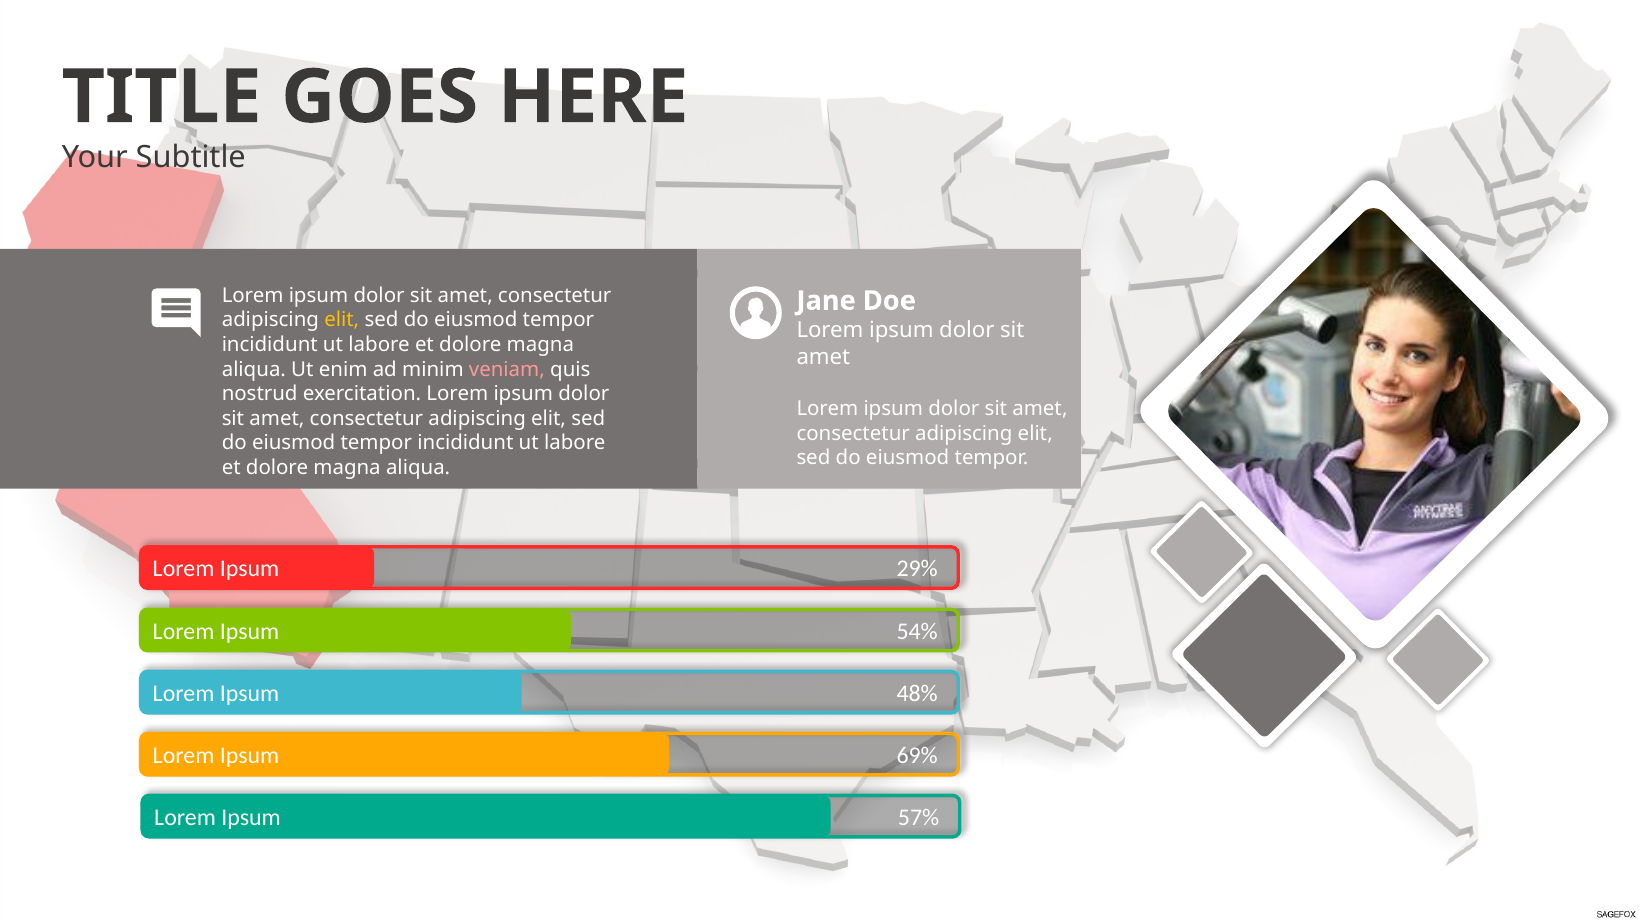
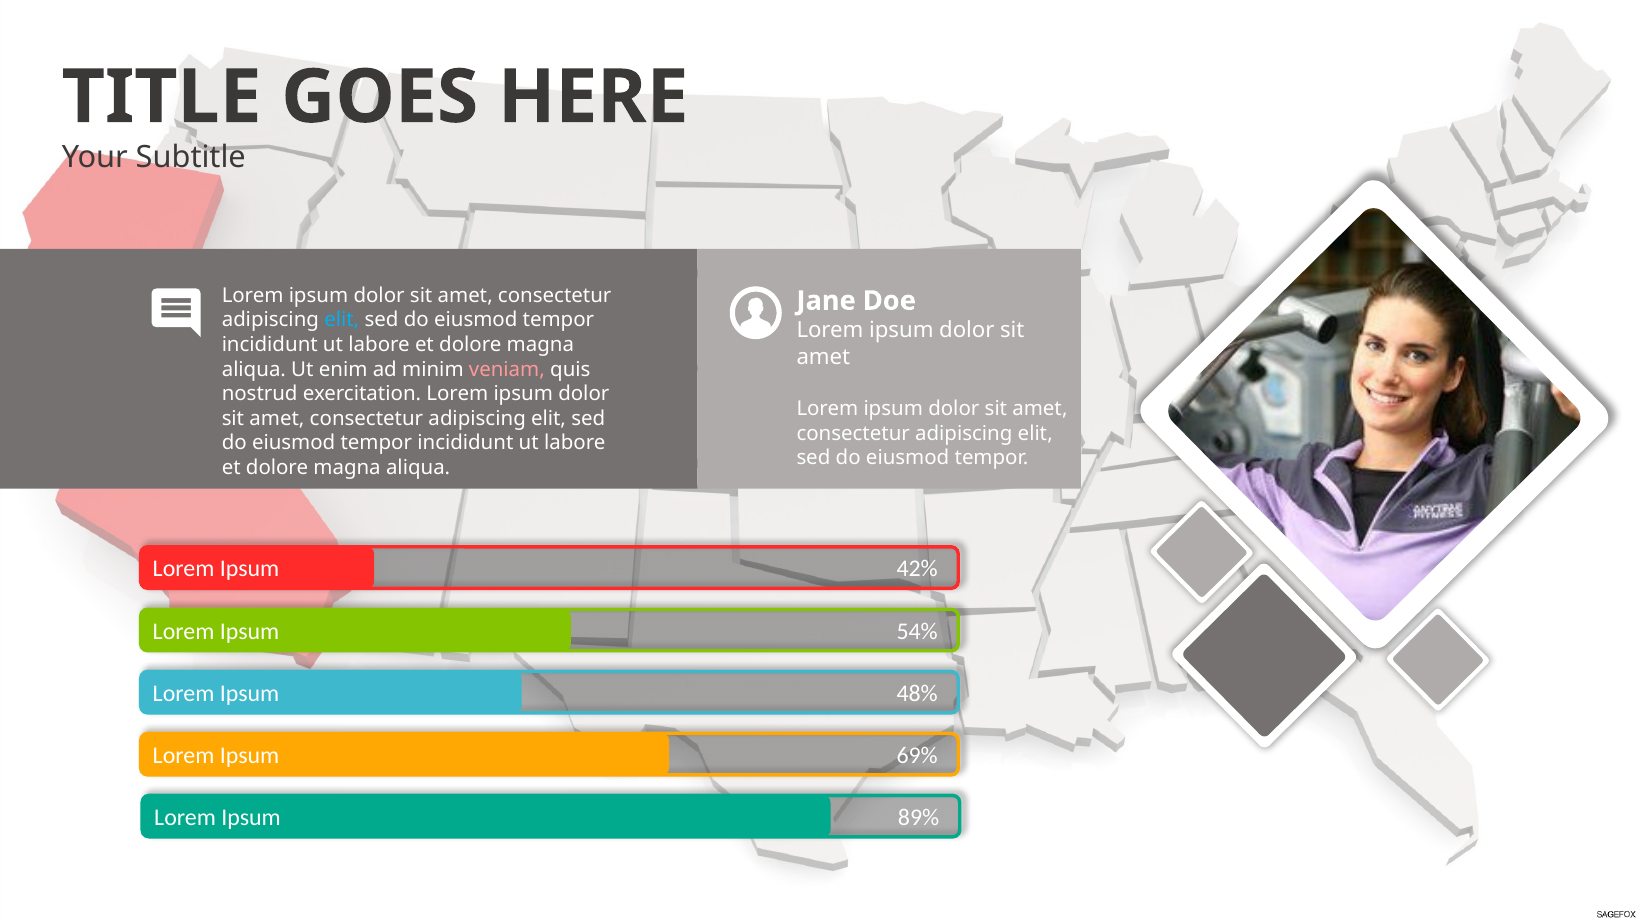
elit at (342, 320) colour: yellow -> light blue
29%: 29% -> 42%
57%: 57% -> 89%
